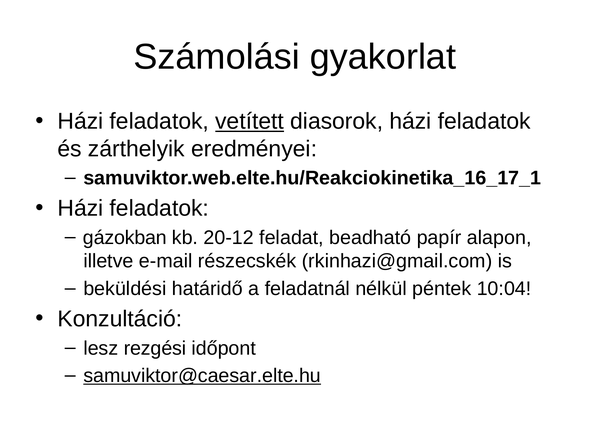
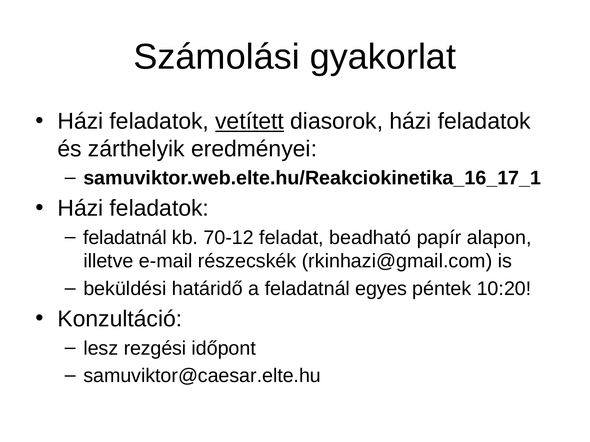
gázokban at (125, 238): gázokban -> feladatnál
20-12: 20-12 -> 70-12
nélkül: nélkül -> egyes
10:04: 10:04 -> 10:20
samuviktor@caesar.elte.hu underline: present -> none
